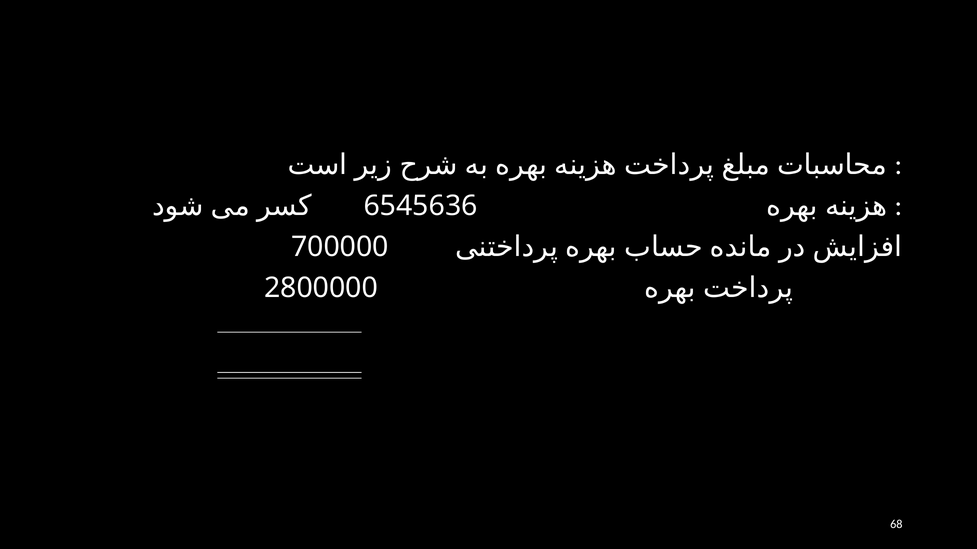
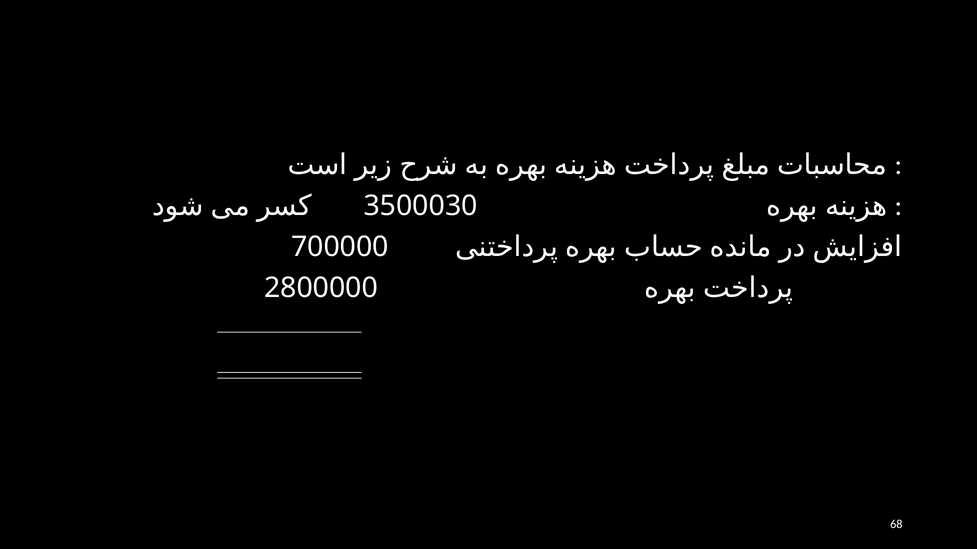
6545636: 6545636 -> 3500030
